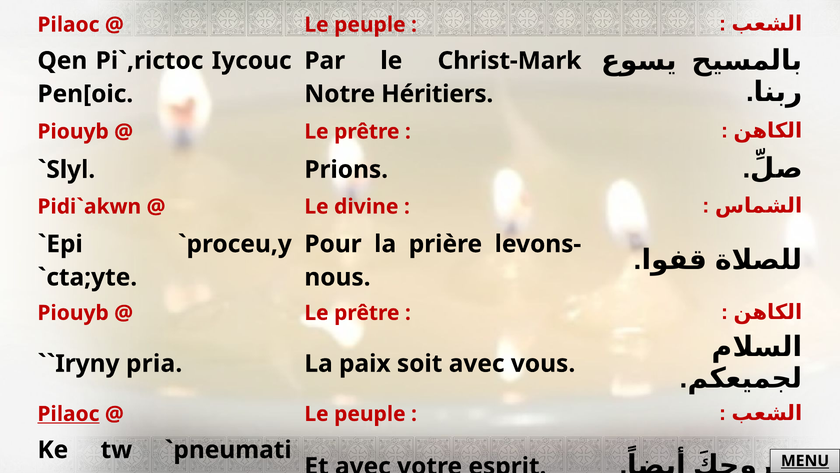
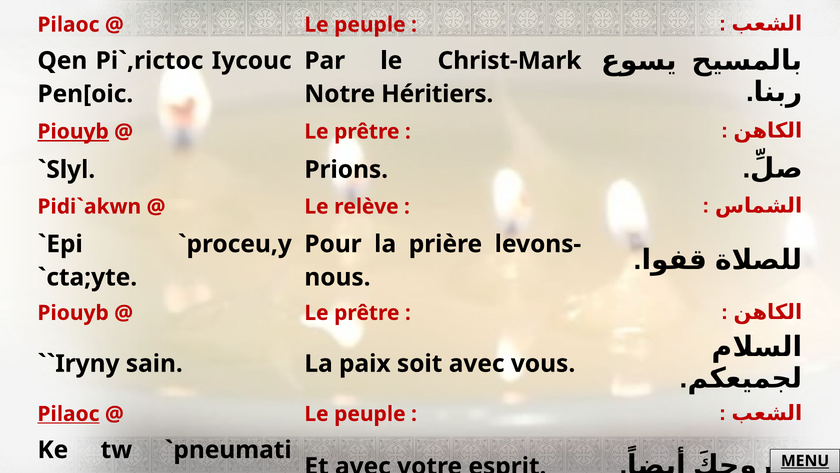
Piouyb at (73, 131) underline: none -> present
divine: divine -> relève
pria: pria -> sain
